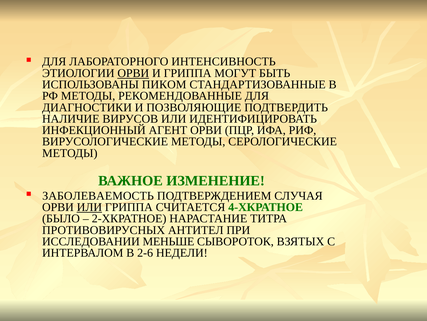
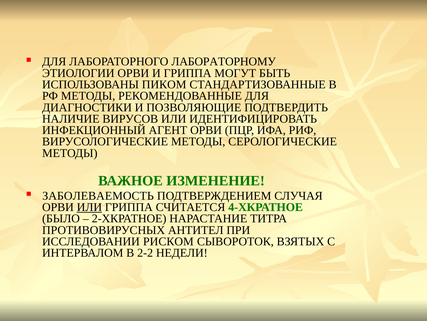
ИНТЕНСИВНОСТЬ: ИНТЕНСИВНОСТЬ -> ЛАБОРАТОРНОМУ
ОРВИ at (133, 73) underline: present -> none
МЕНЬШЕ: МЕНЬШЕ -> РИСКОМ
2-6: 2-6 -> 2-2
